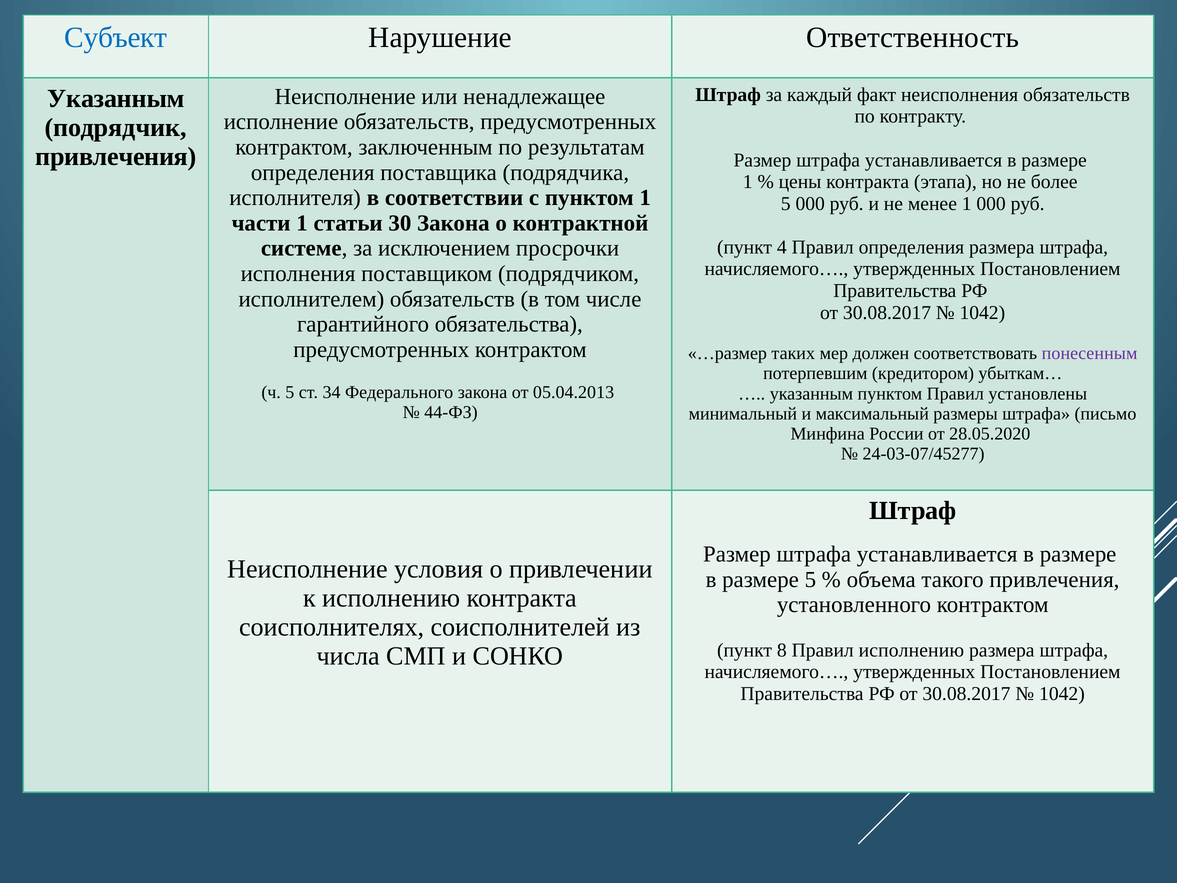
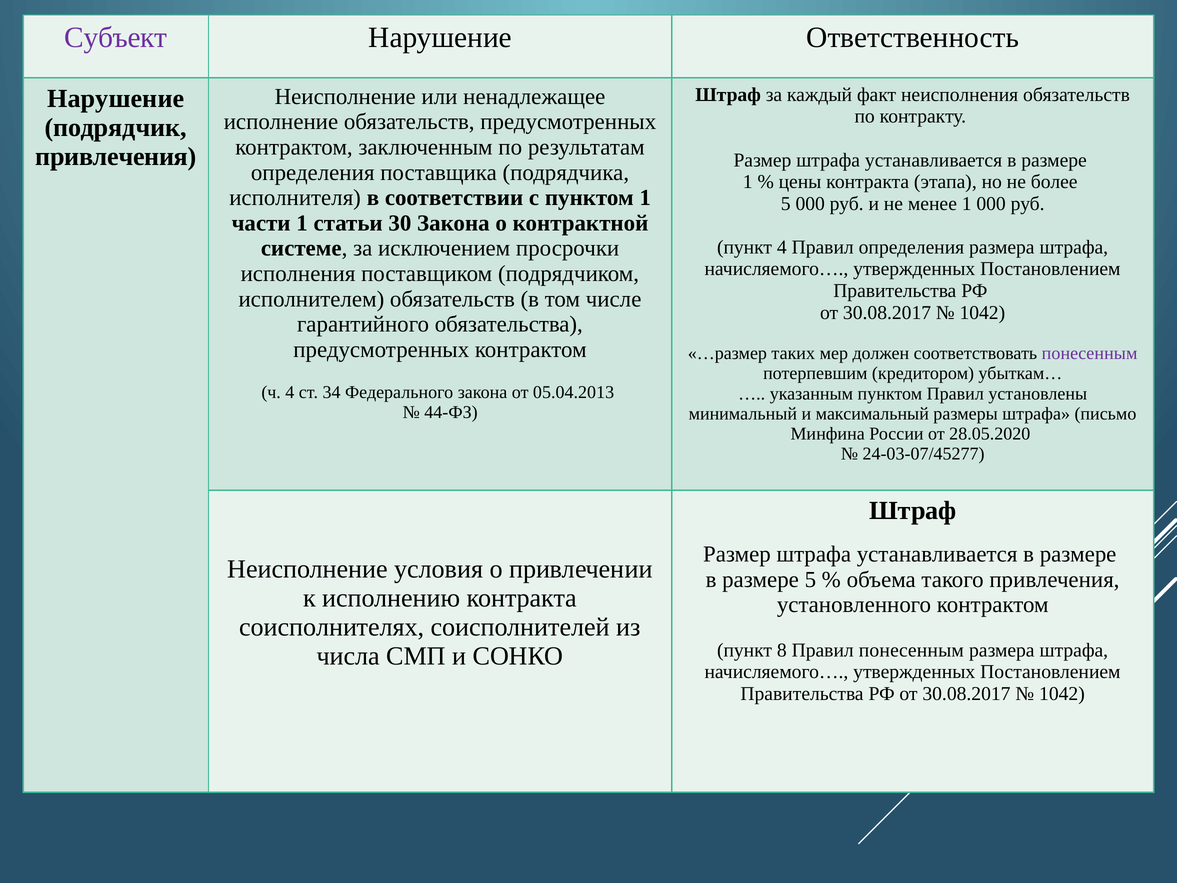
Субъект colour: blue -> purple
Указанным at (116, 98): Указанным -> Нарушение
ч 5: 5 -> 4
Правил исполнению: исполнению -> понесенным
